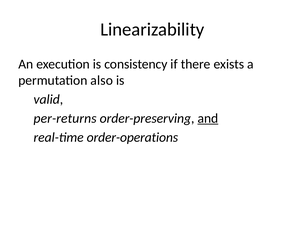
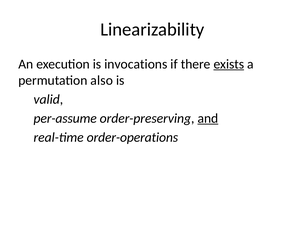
consistency: consistency -> invocations
exists underline: none -> present
per-returns: per-returns -> per-assume
